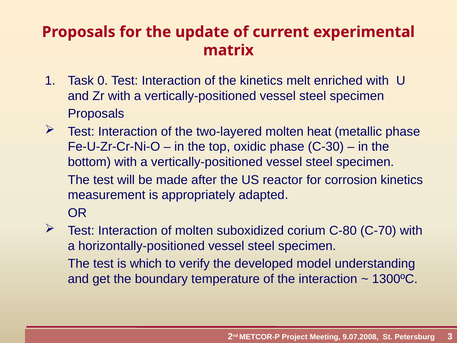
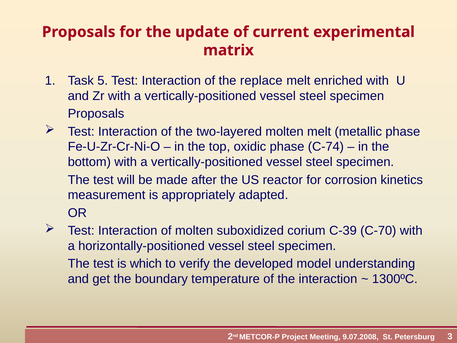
0: 0 -> 5
the kinetics: kinetics -> replace
molten heat: heat -> melt
С-30: С-30 -> С-74
С-80: С-80 -> С-39
